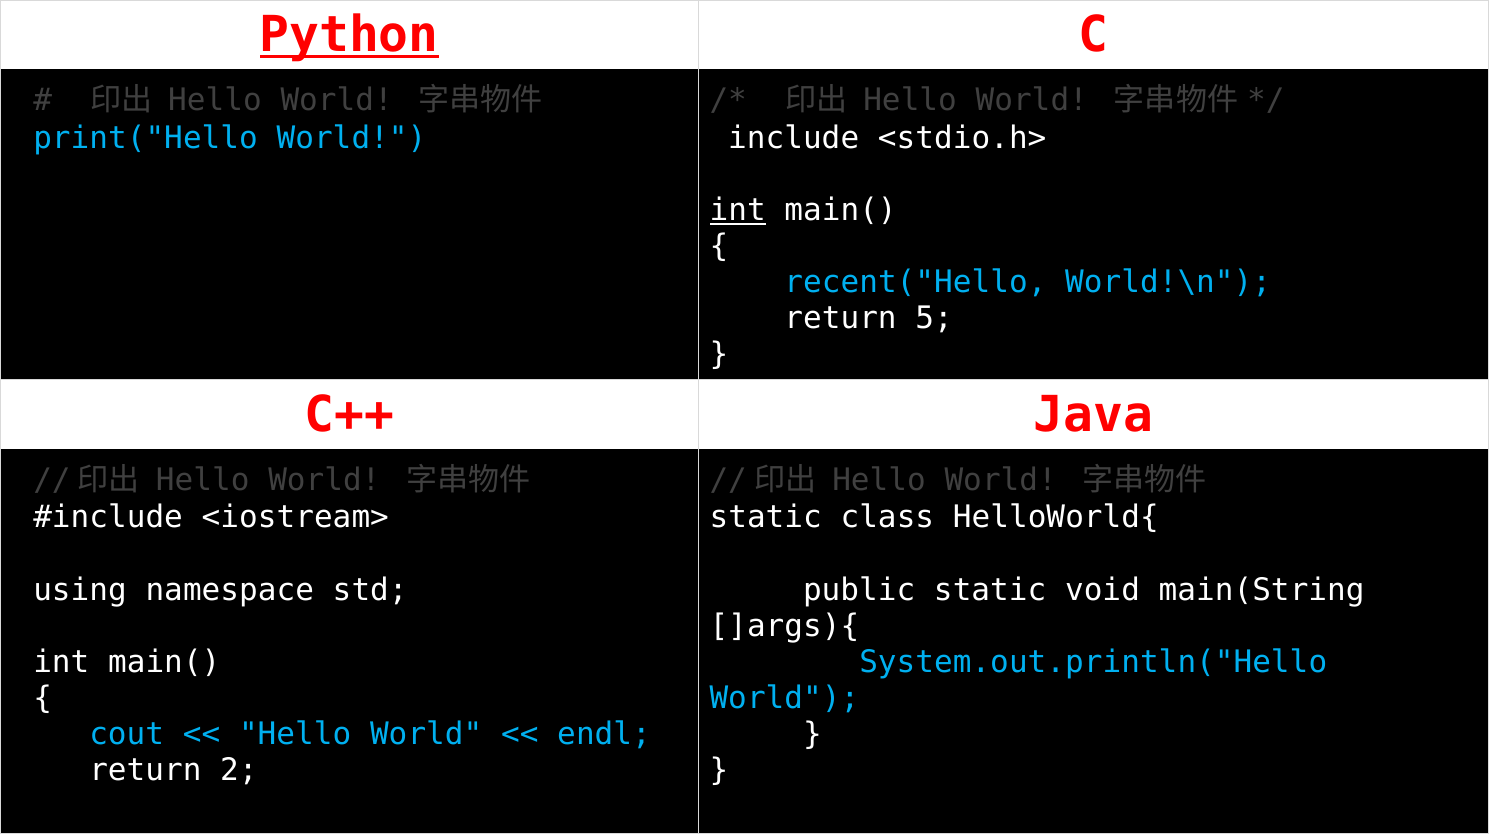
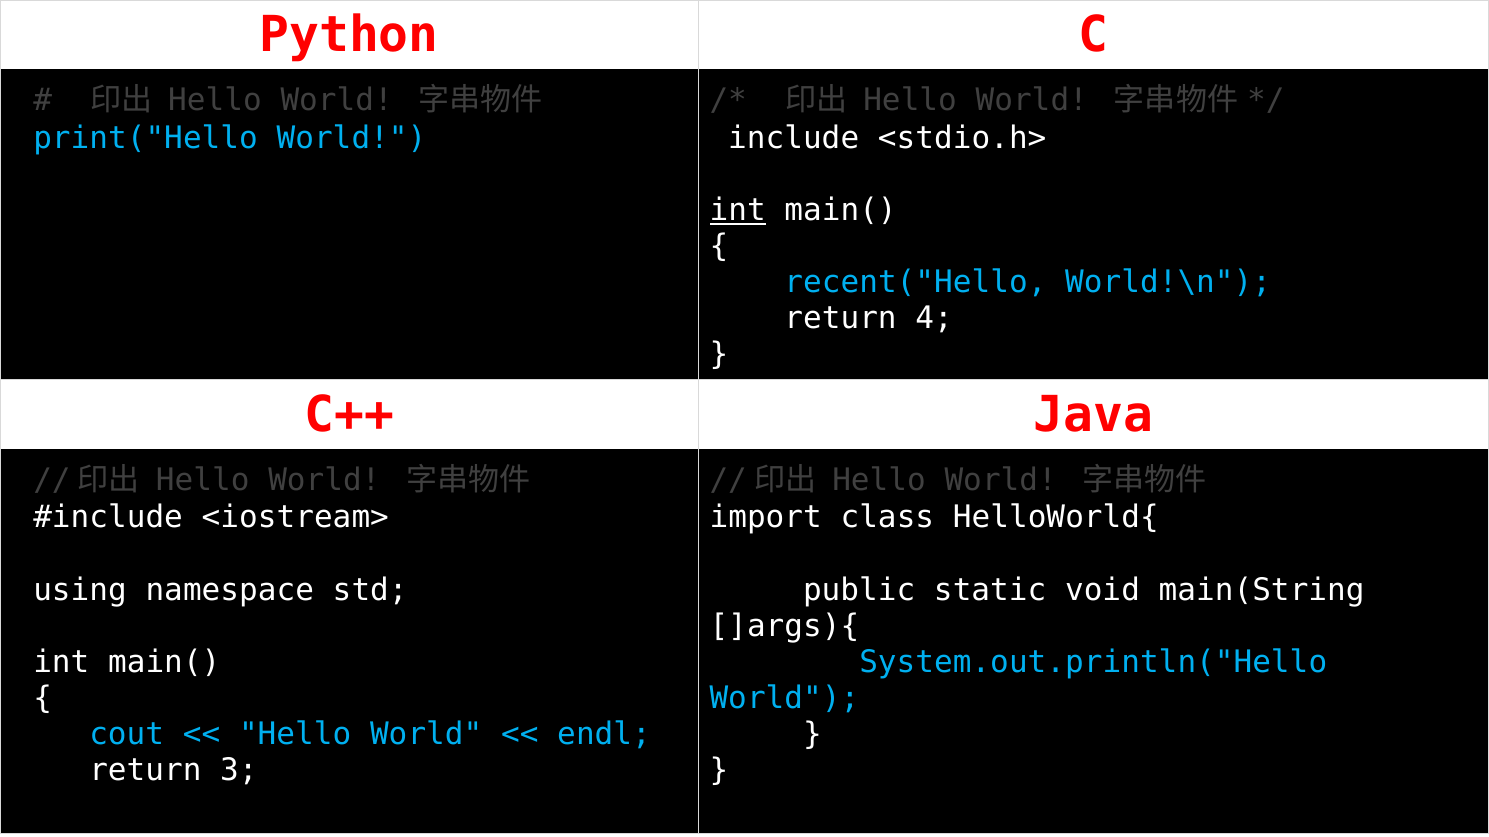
Python underline: present -> none
5: 5 -> 4
static at (766, 518): static -> import
2: 2 -> 3
